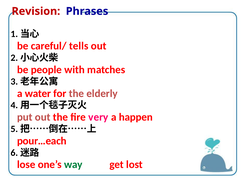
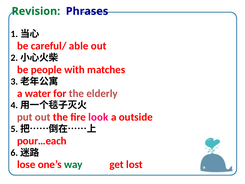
Revision colour: red -> green
tells: tells -> able
very: very -> look
happen: happen -> outside
